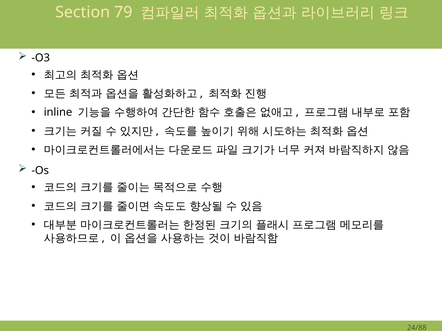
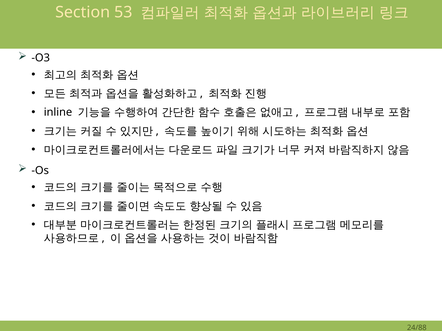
79: 79 -> 53
